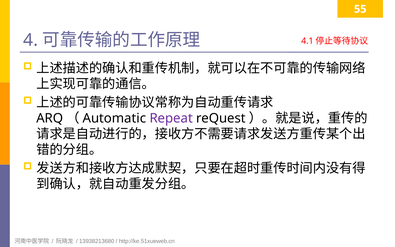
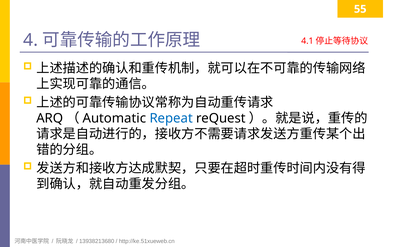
Repeat colour: purple -> blue
